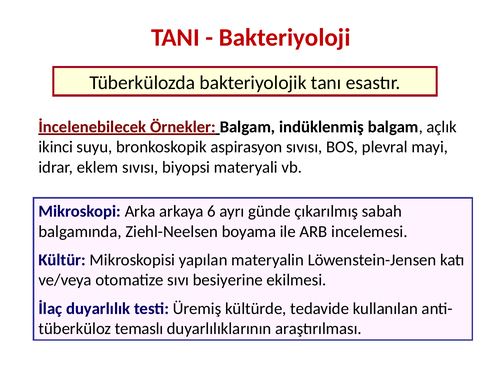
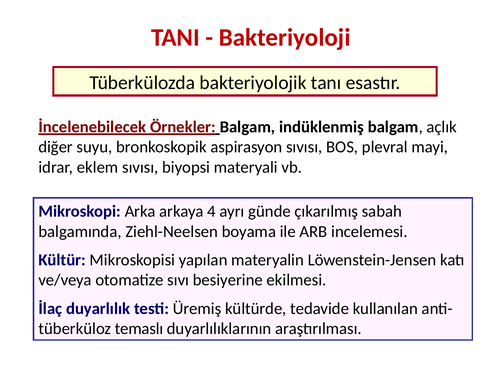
ikinci: ikinci -> diğer
6: 6 -> 4
